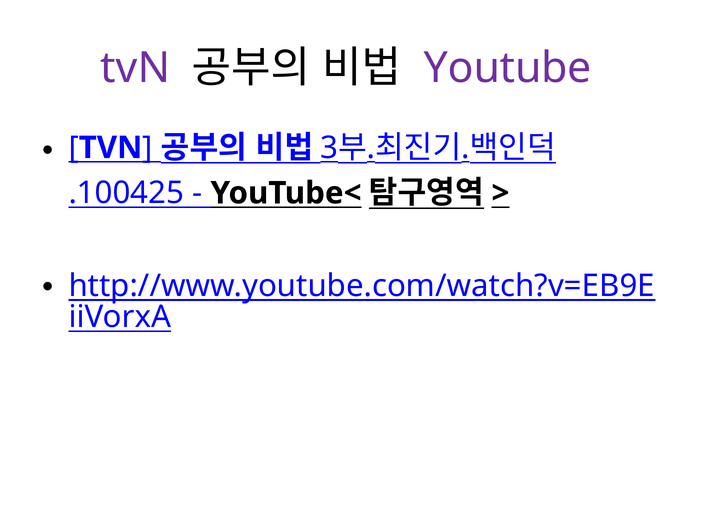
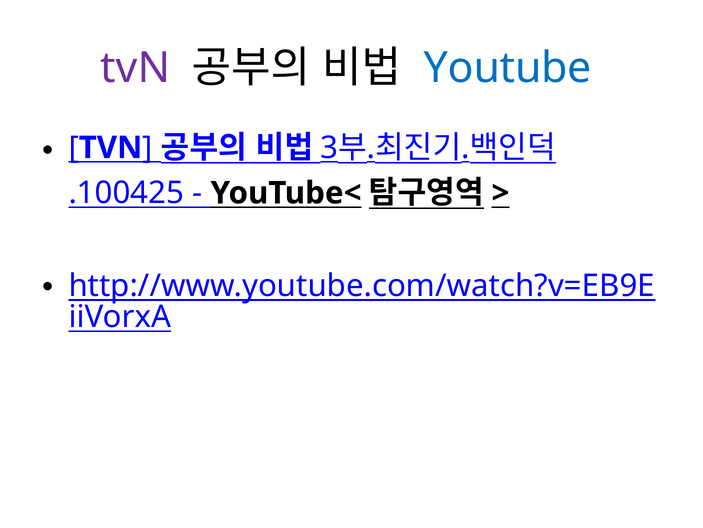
Youtube colour: purple -> blue
